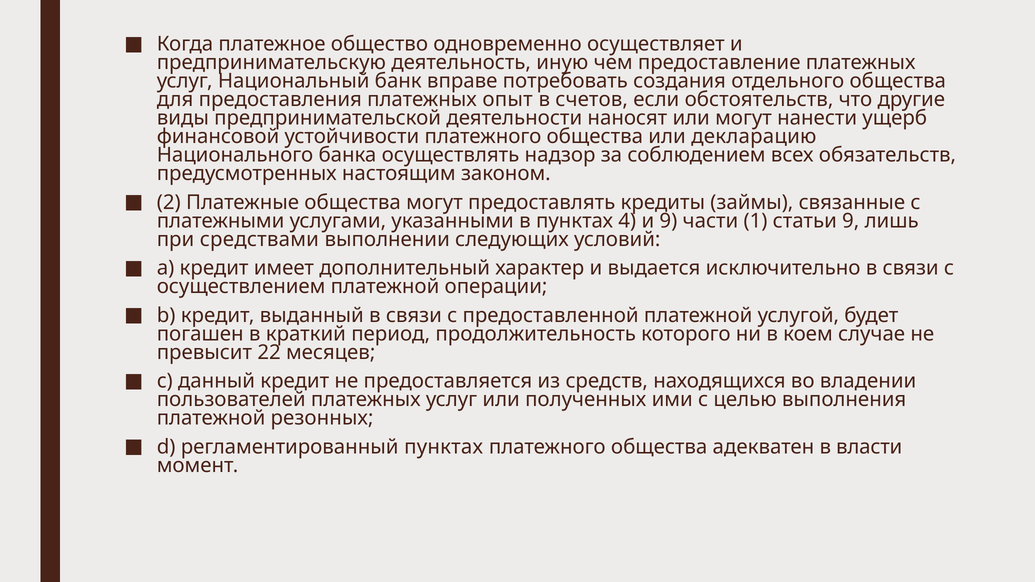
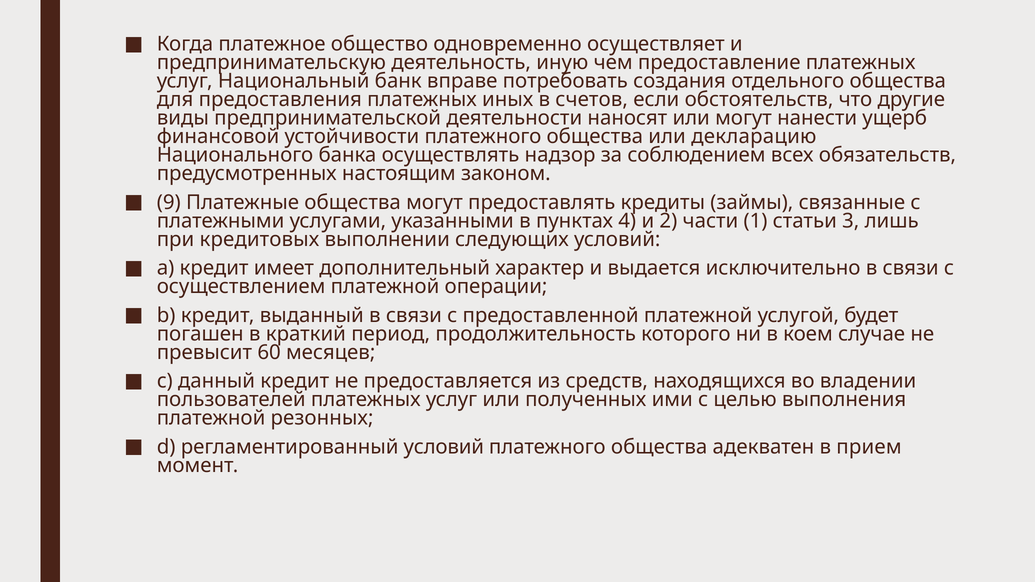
опыт: опыт -> иных
2: 2 -> 9
и 9: 9 -> 2
статьи 9: 9 -> 3
средствами: средствами -> кредитовых
22: 22 -> 60
регламентированный пунктах: пунктах -> условий
власти: власти -> прием
